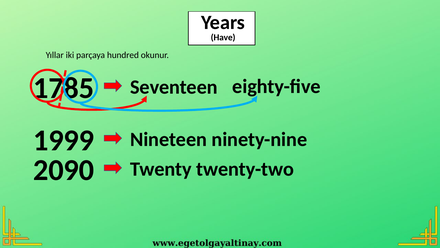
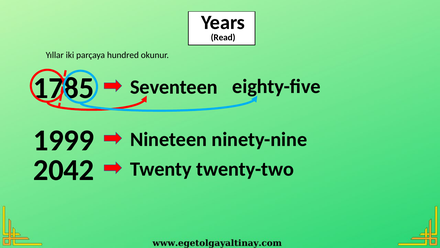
Have: Have -> Read
2090: 2090 -> 2042
